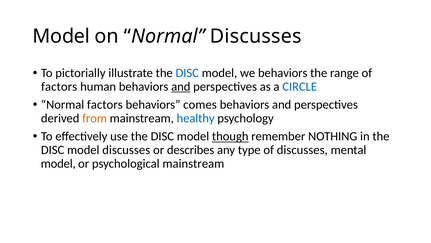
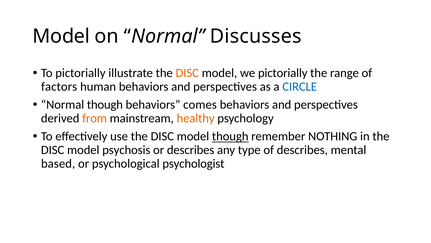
DISC at (187, 73) colour: blue -> orange
we behaviors: behaviors -> pictorially
and at (181, 86) underline: present -> none
Normal factors: factors -> though
healthy colour: blue -> orange
model discusses: discusses -> psychosis
of discusses: discusses -> describes
model at (58, 163): model -> based
psychological mainstream: mainstream -> psychologist
